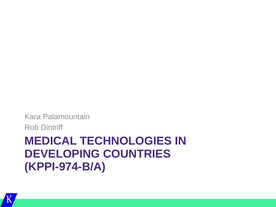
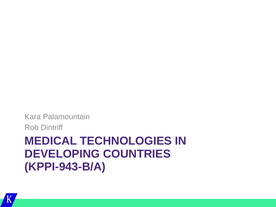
KPPI-974-B/A: KPPI-974-B/A -> KPPI-943-B/A
